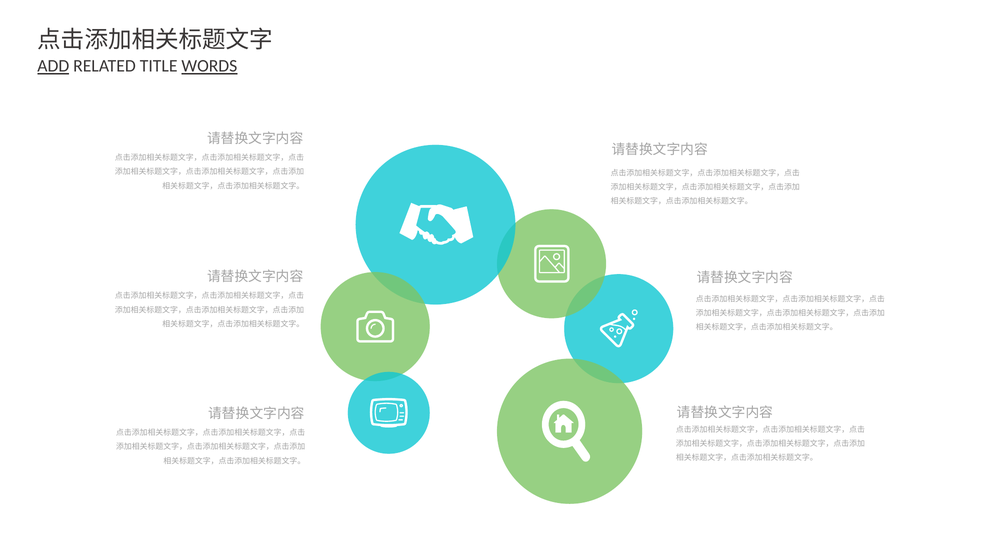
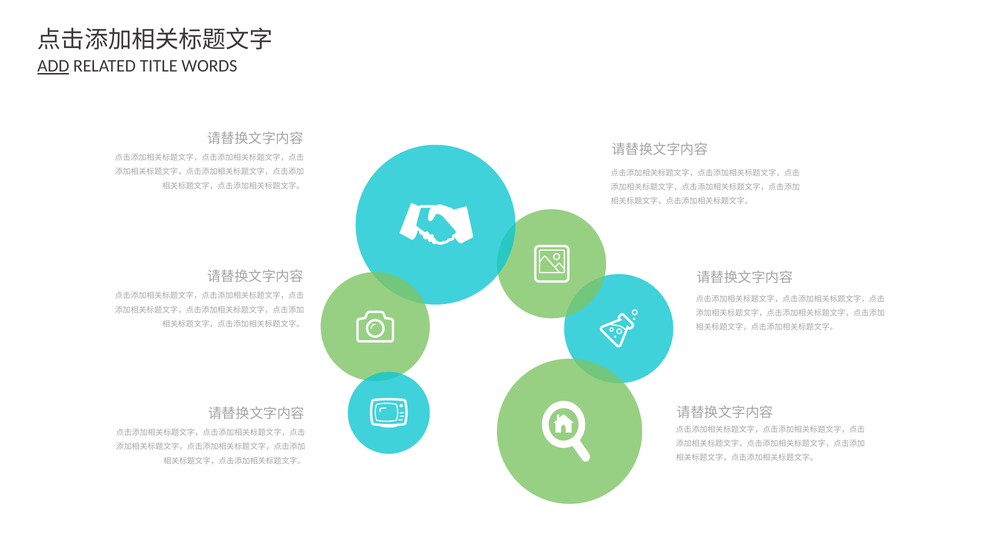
WORDS underline: present -> none
